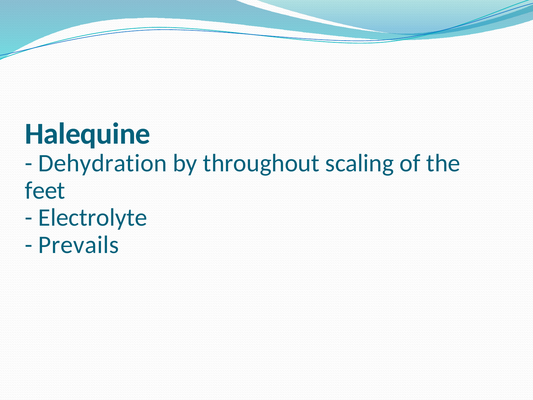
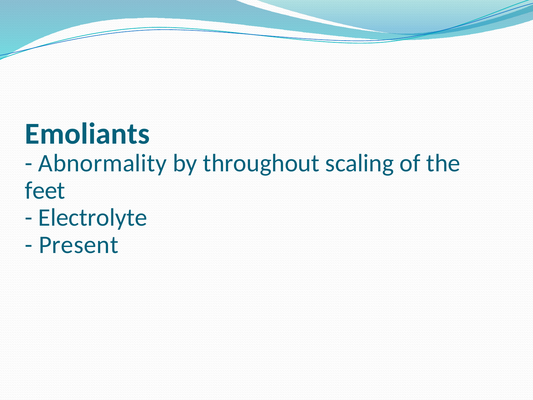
Halequine: Halequine -> Emoliants
Dehydration: Dehydration -> Abnormality
Prevails: Prevails -> Present
